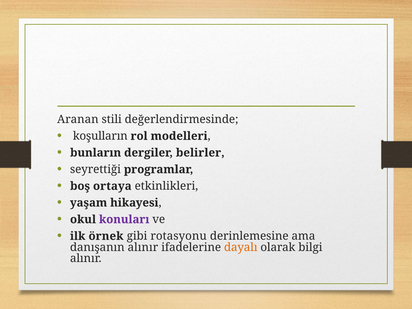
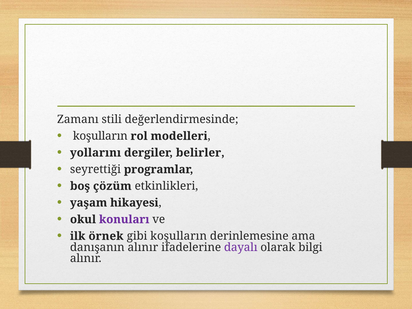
Aranan: Aranan -> Zamanı
bunların: bunların -> yollarını
ortaya: ortaya -> çözüm
gibi rotasyonu: rotasyonu -> koşulların
dayalı colour: orange -> purple
